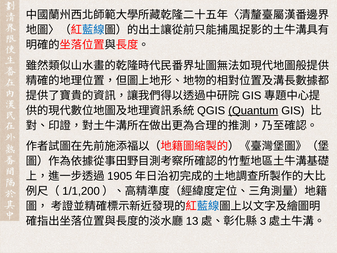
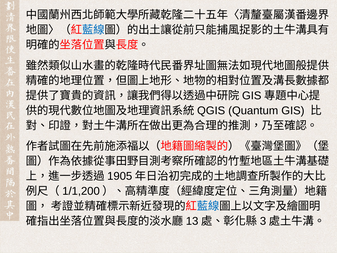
Quantum underline: present -> none
